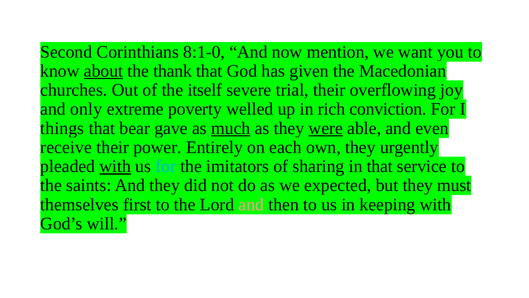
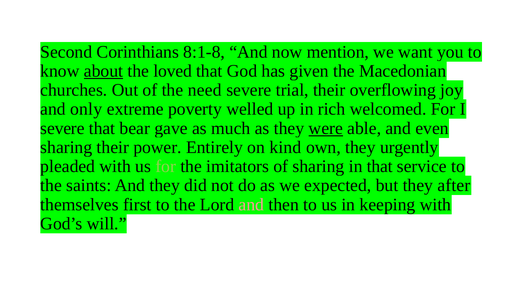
8:1-0: 8:1-0 -> 8:1-8
thank: thank -> loved
itself: itself -> need
conviction: conviction -> welcomed
things at (62, 128): things -> severe
much underline: present -> none
receive at (66, 147): receive -> sharing
each: each -> kind
with at (115, 166) underline: present -> none
for at (166, 166) colour: light blue -> light green
must: must -> after
